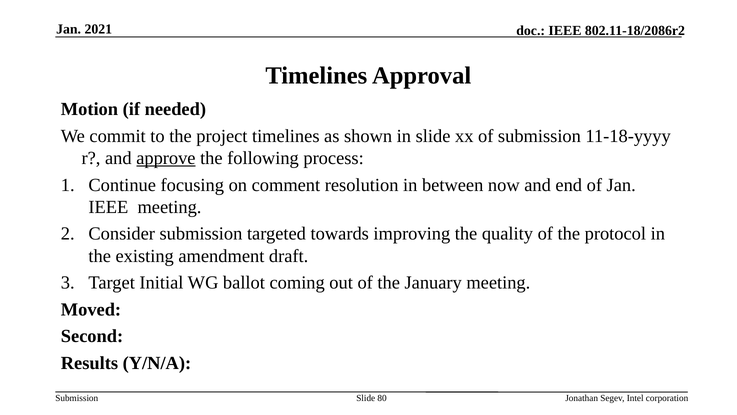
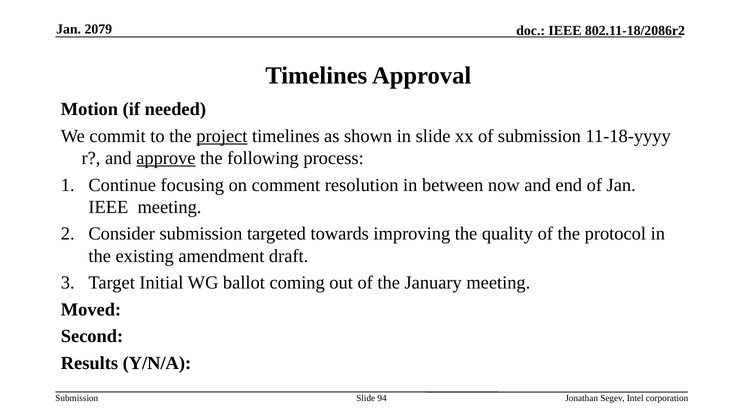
2021: 2021 -> 2079
project underline: none -> present
80: 80 -> 94
